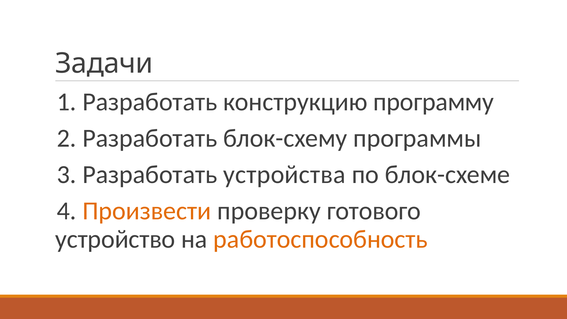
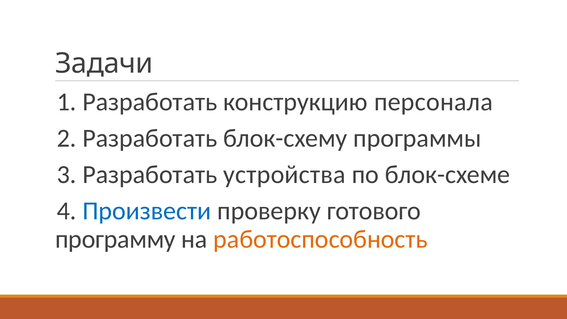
программу: программу -> персонала
Произвести colour: orange -> blue
устройство: устройство -> программу
